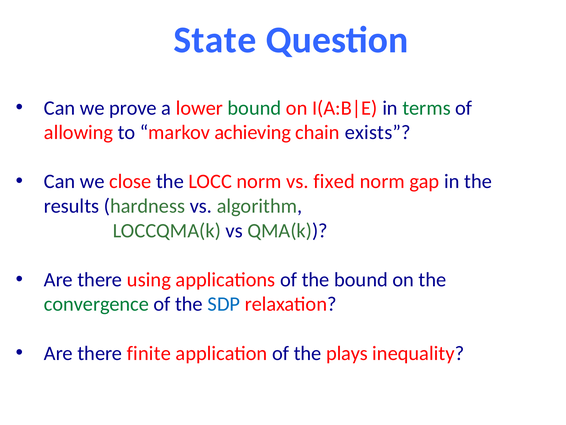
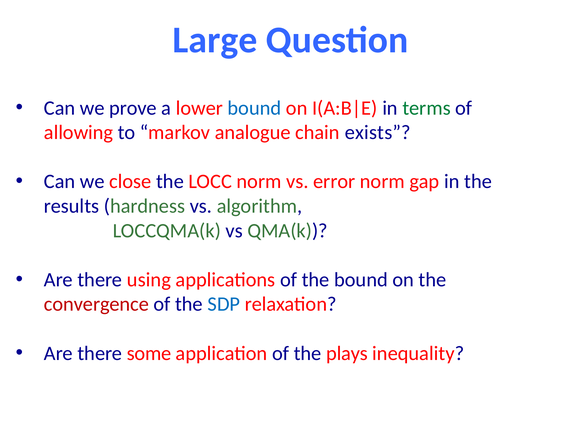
State: State -> Large
bound at (254, 108) colour: green -> blue
achieving: achieving -> analogue
fixed: fixed -> error
convergence colour: green -> red
finite: finite -> some
